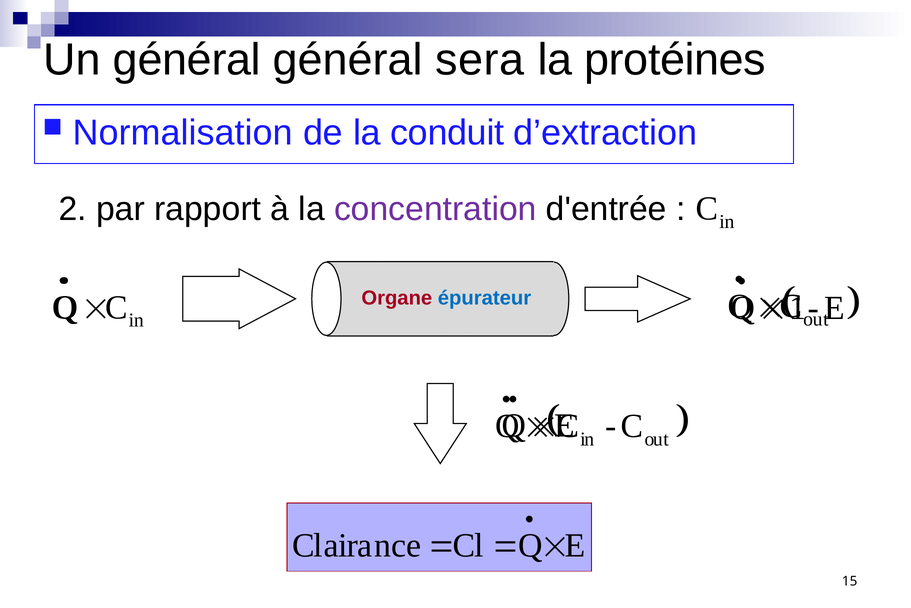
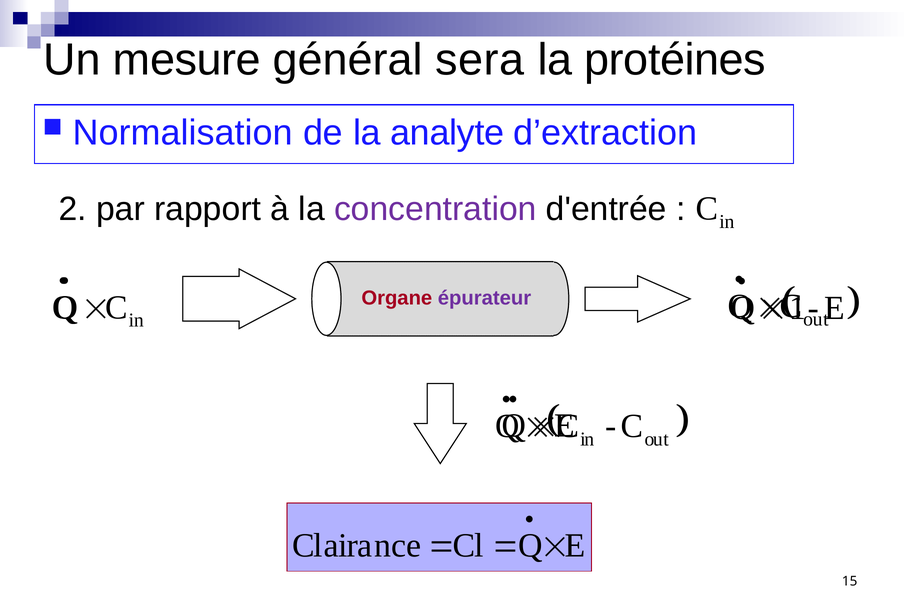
Un général: général -> mesure
conduit: conduit -> analyte
épurateur colour: blue -> purple
